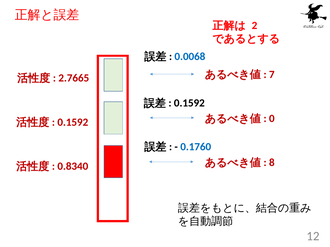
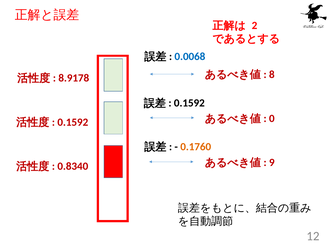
7: 7 -> 8
2.7665: 2.7665 -> 8.9178
0.1760 colour: blue -> orange
8: 8 -> 9
